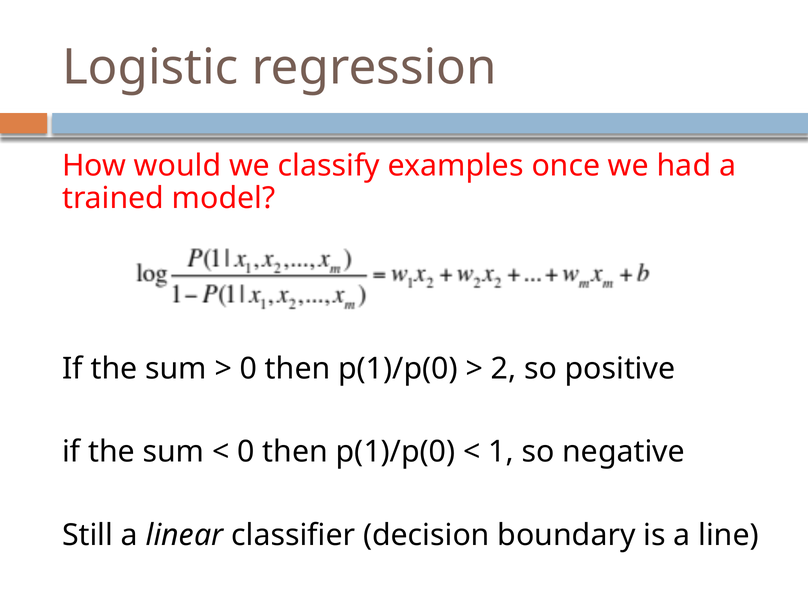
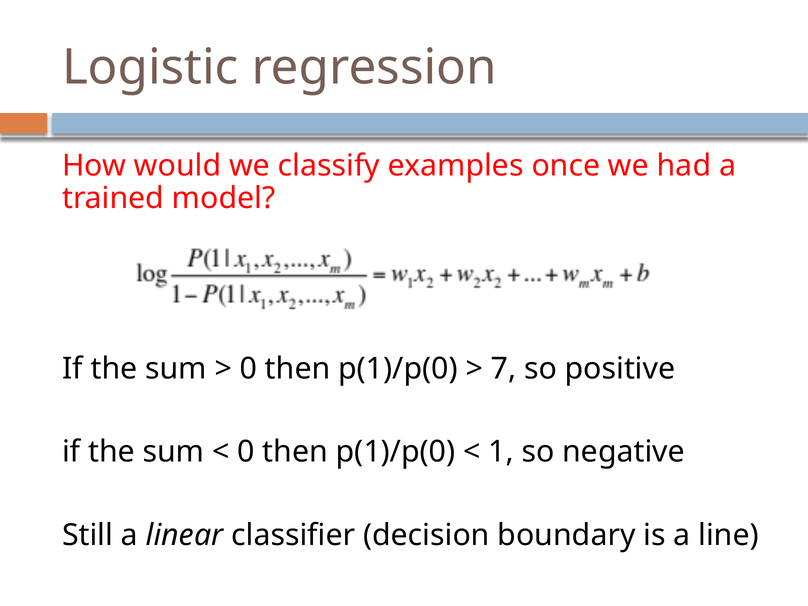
2: 2 -> 7
